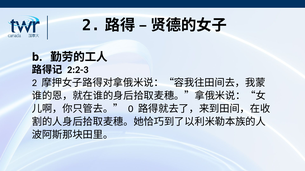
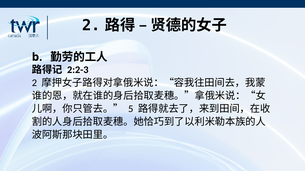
0: 0 -> 5
